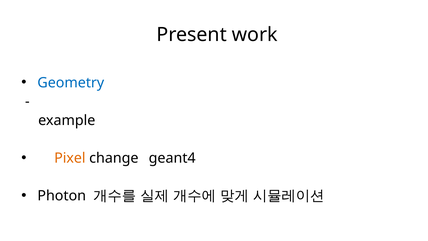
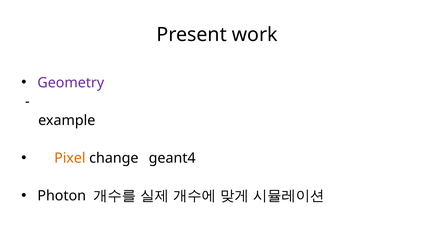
Geometry colour: blue -> purple
